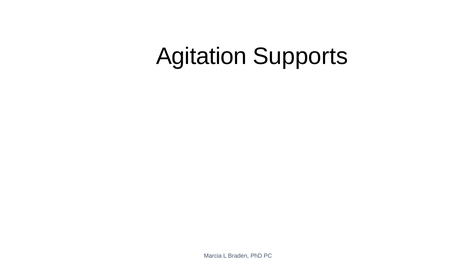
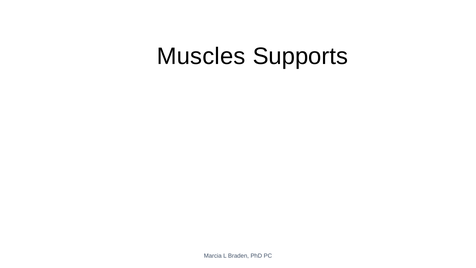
Agitation: Agitation -> Muscles
